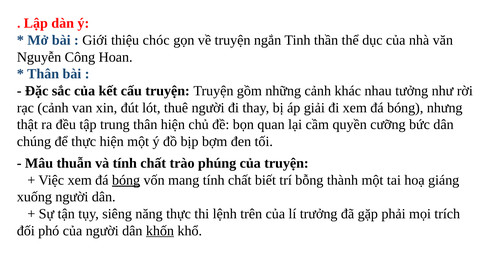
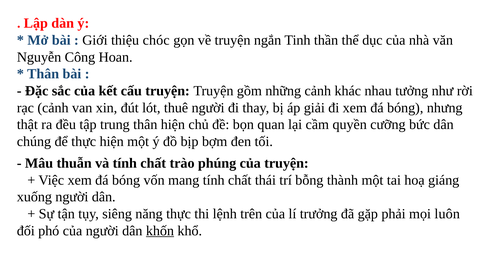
bóng at (126, 180) underline: present -> none
biết: biết -> thái
trích: trích -> luôn
